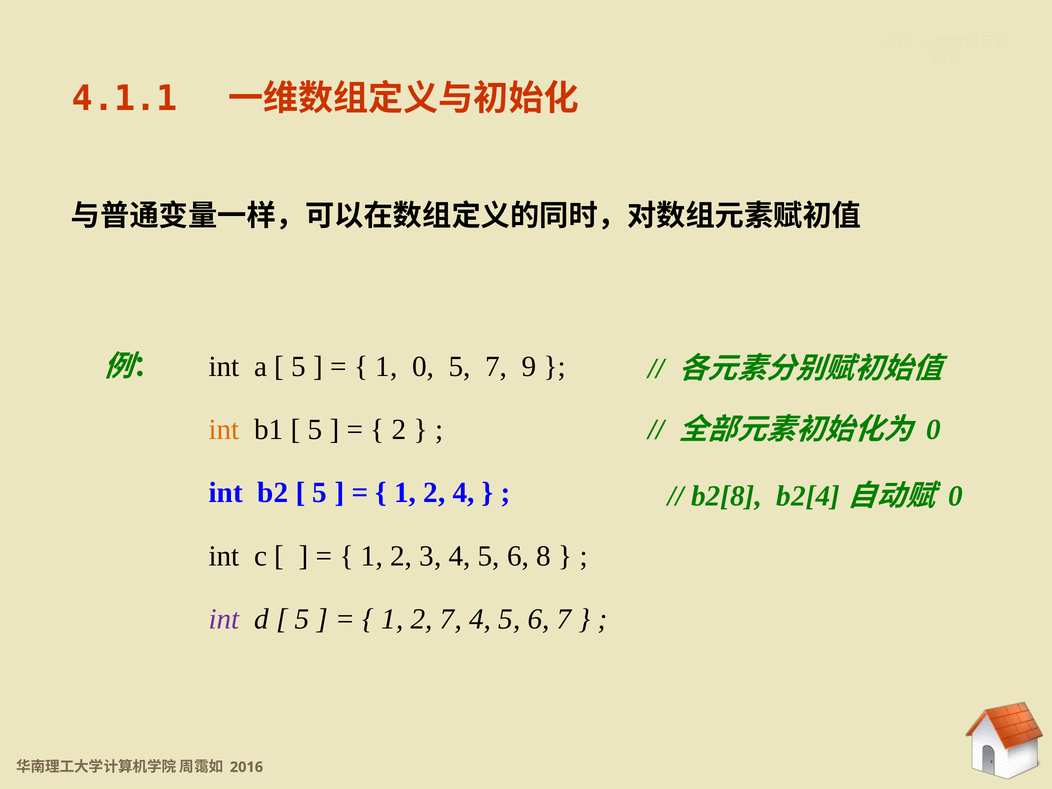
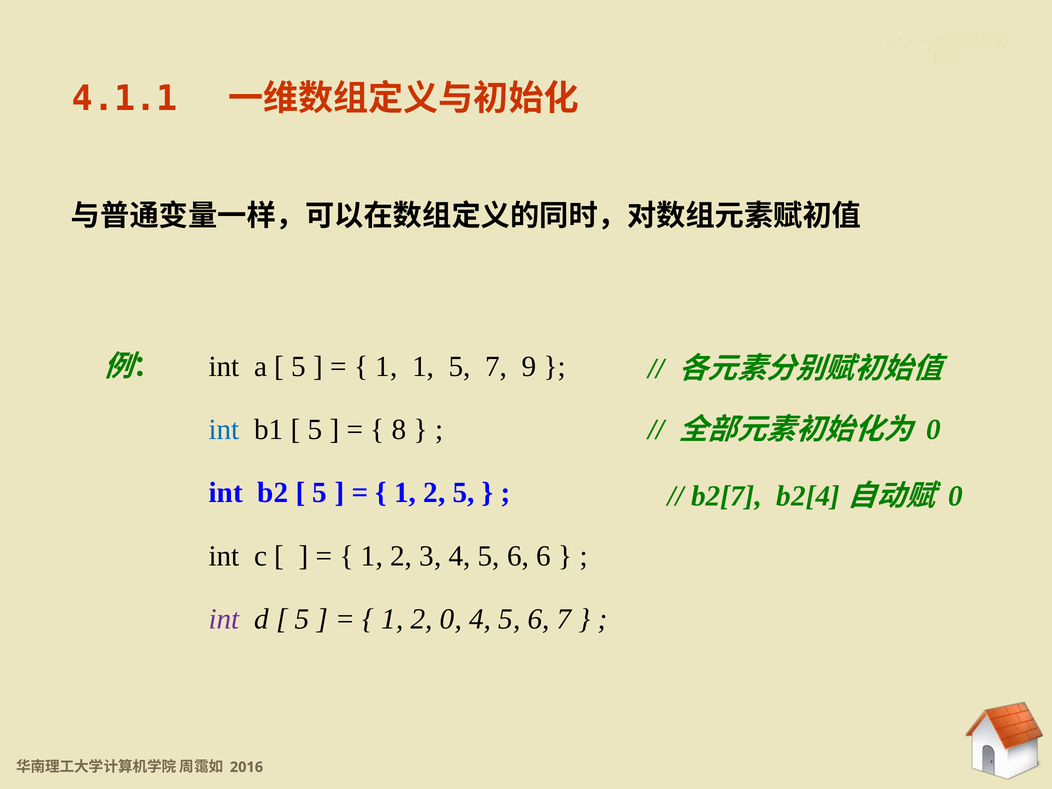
1 0: 0 -> 1
int at (224, 430) colour: orange -> blue
2 at (399, 430): 2 -> 8
2 4: 4 -> 5
b2[8: b2[8 -> b2[7
6 8: 8 -> 6
2 7: 7 -> 0
